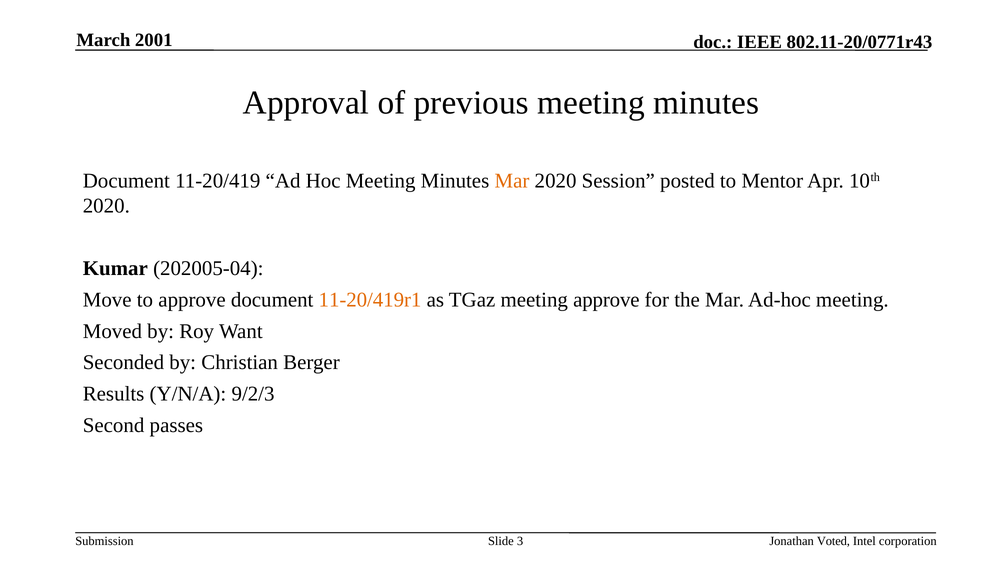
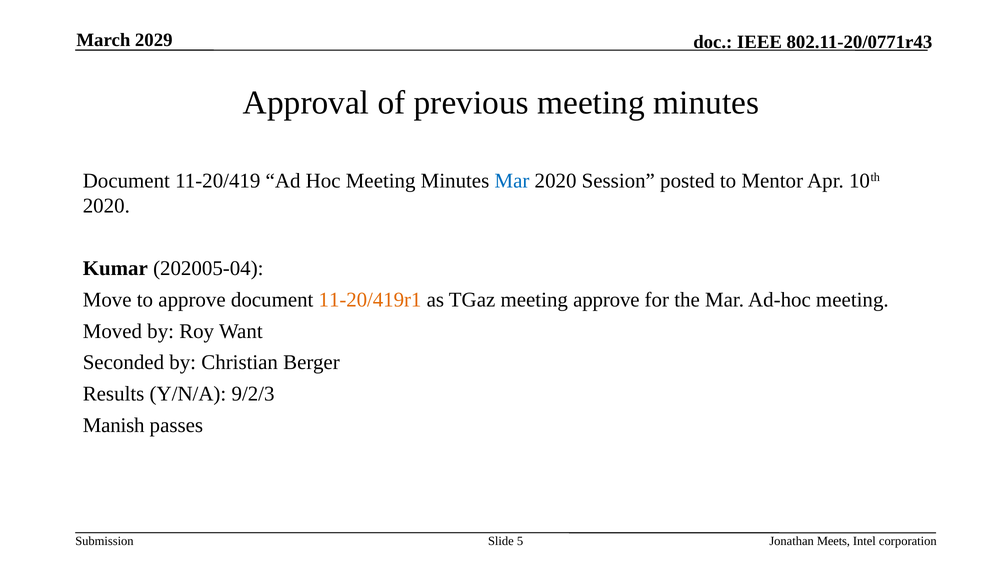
2001: 2001 -> 2029
Mar at (512, 181) colour: orange -> blue
Second: Second -> Manish
3: 3 -> 5
Voted: Voted -> Meets
